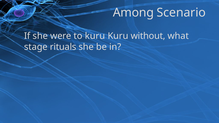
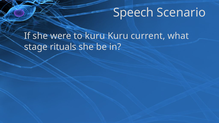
Among: Among -> Speech
without: without -> current
